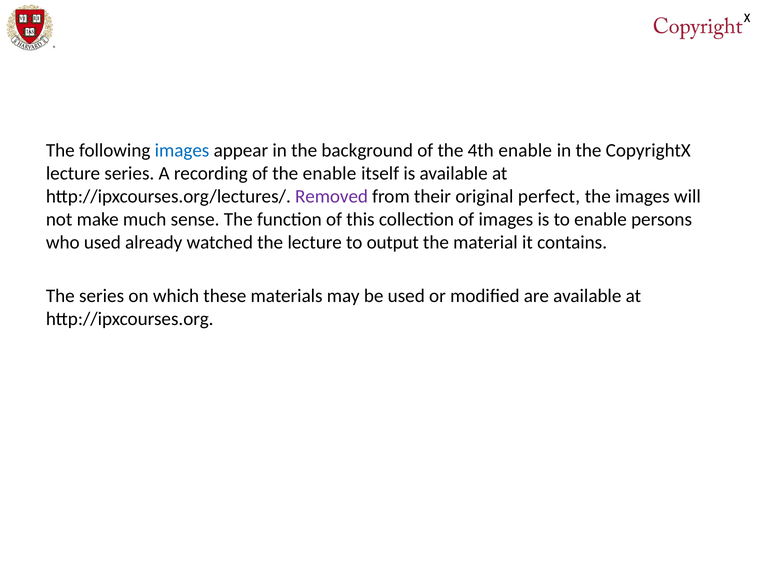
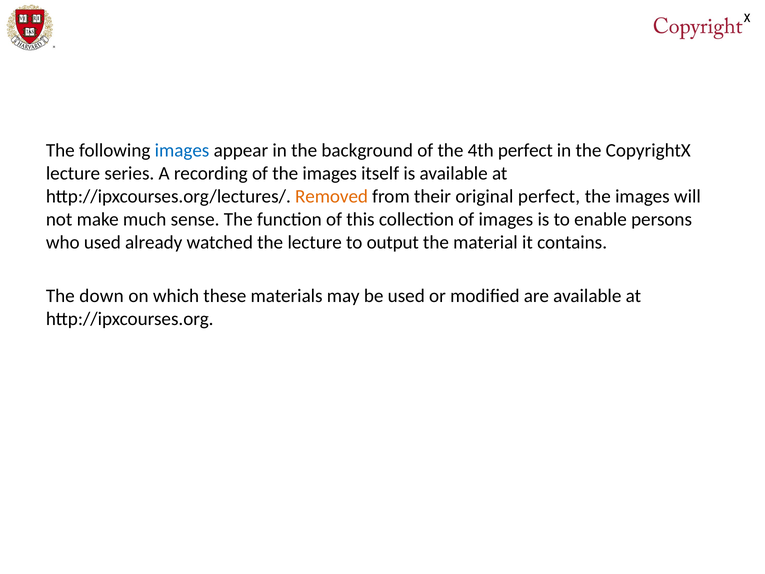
4th enable: enable -> perfect
of the enable: enable -> images
Removed colour: purple -> orange
The series: series -> down
